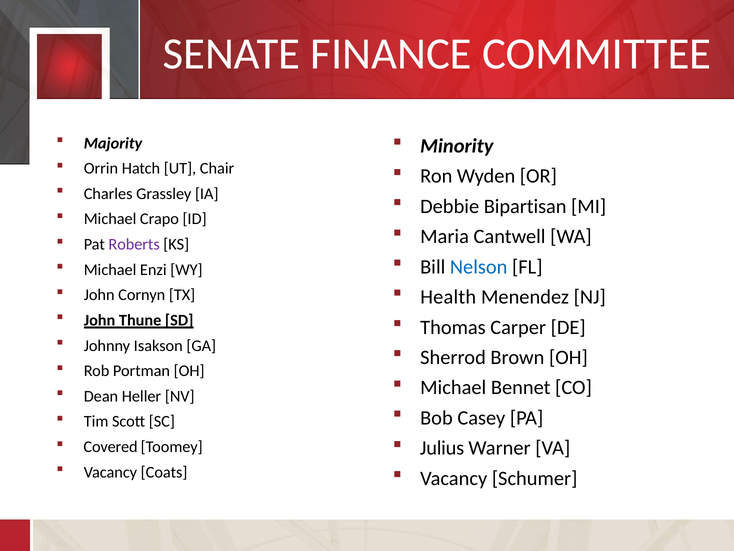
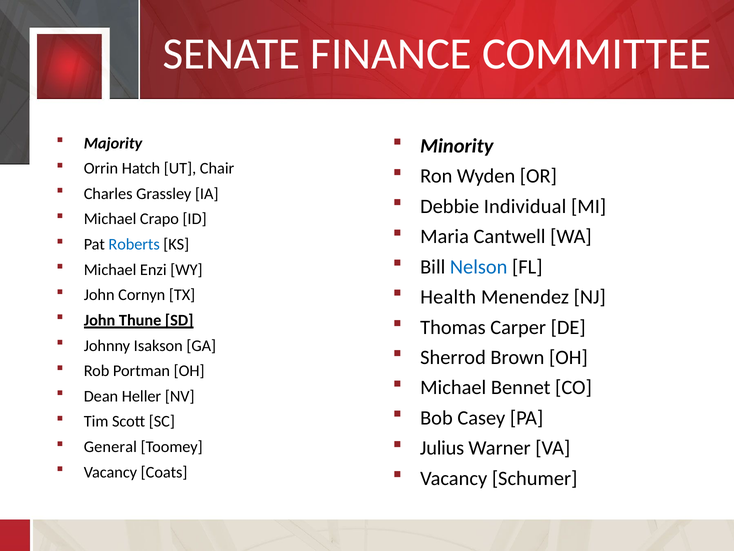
Bipartisan: Bipartisan -> Individual
Roberts colour: purple -> blue
Covered: Covered -> General
